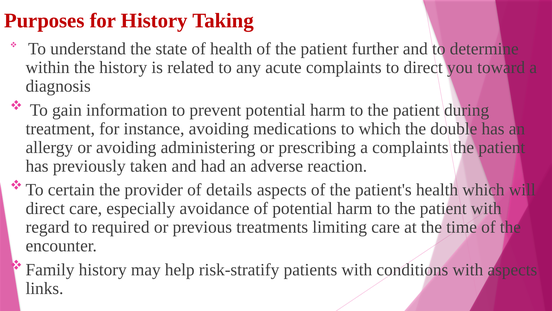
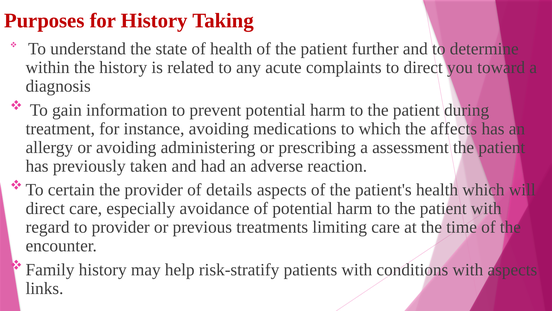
double: double -> affects
a complaints: complaints -> assessment
to required: required -> provider
